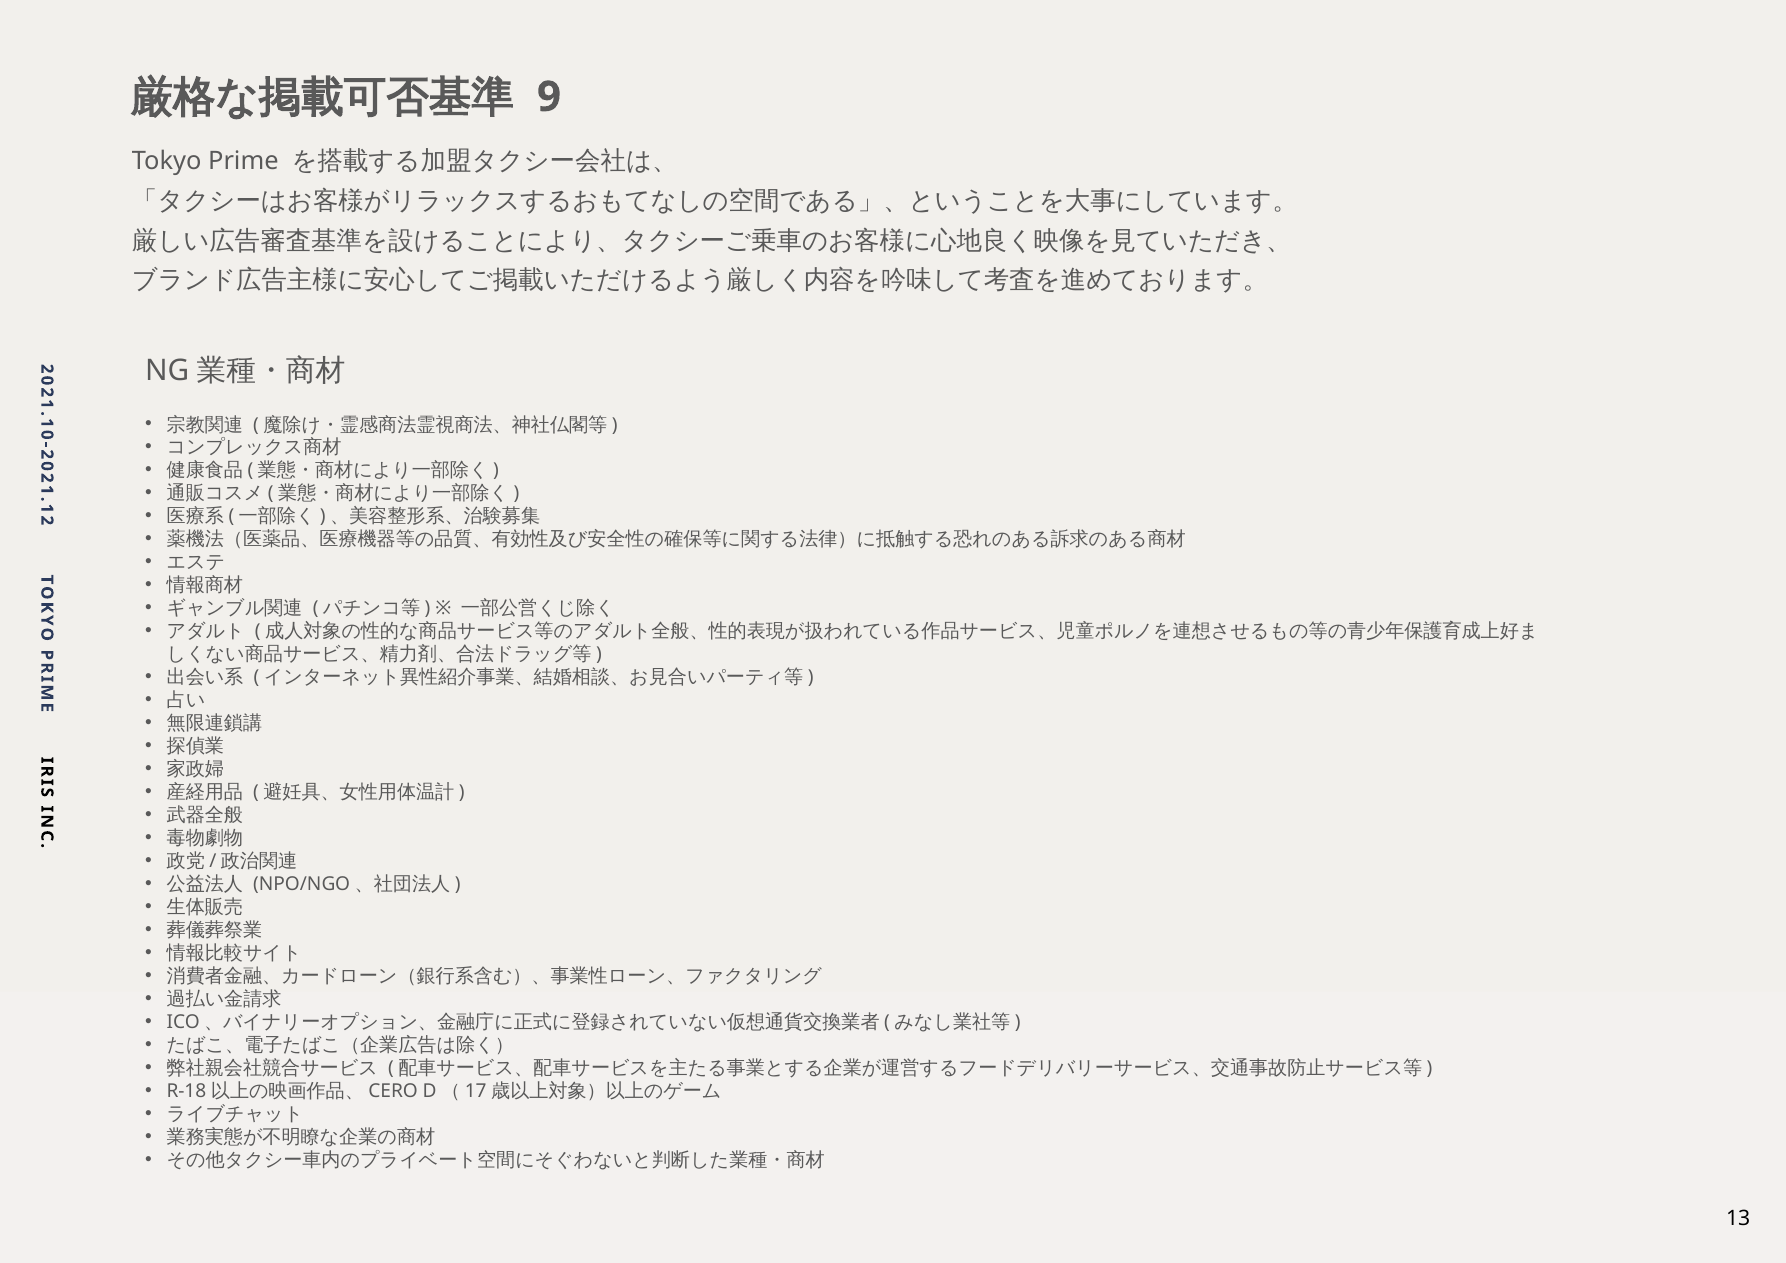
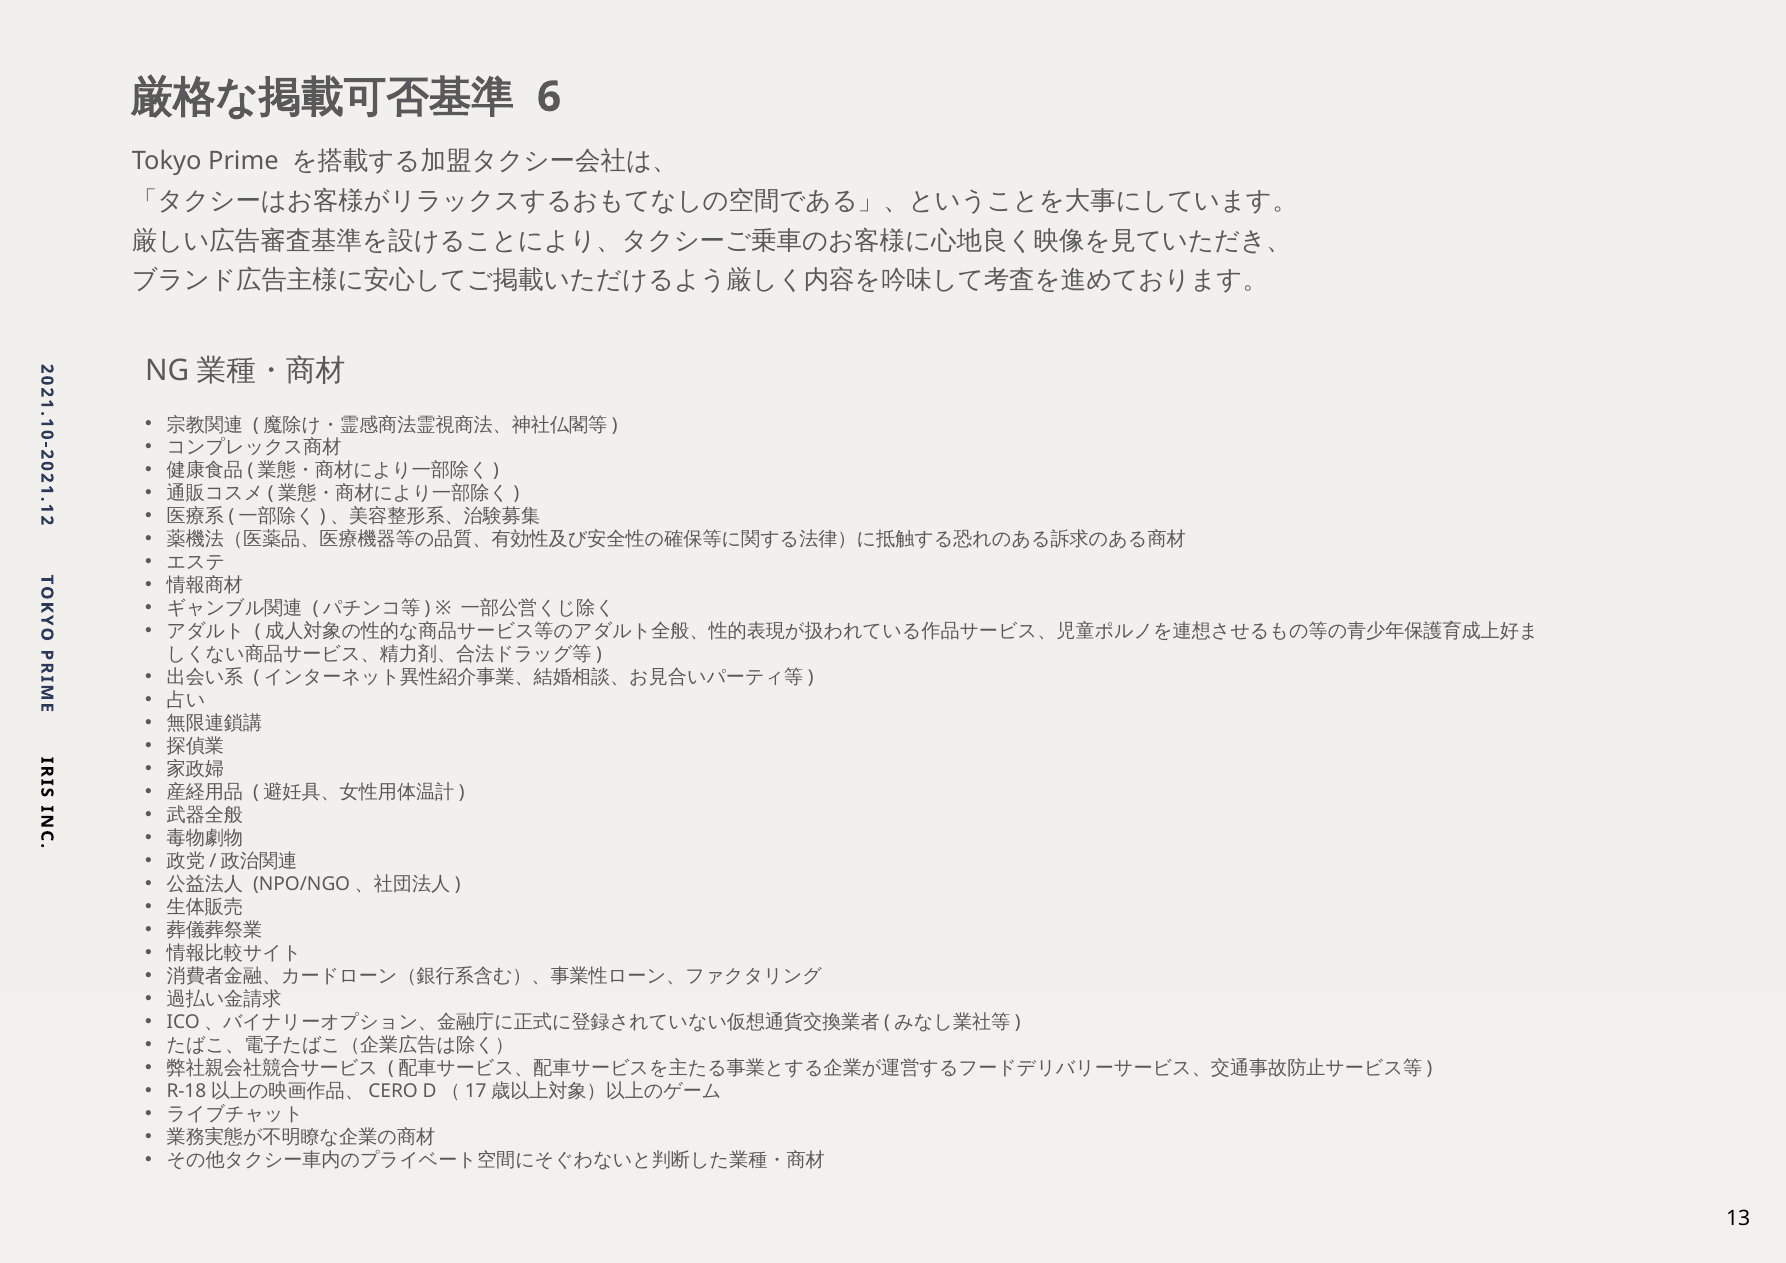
9: 9 -> 6
